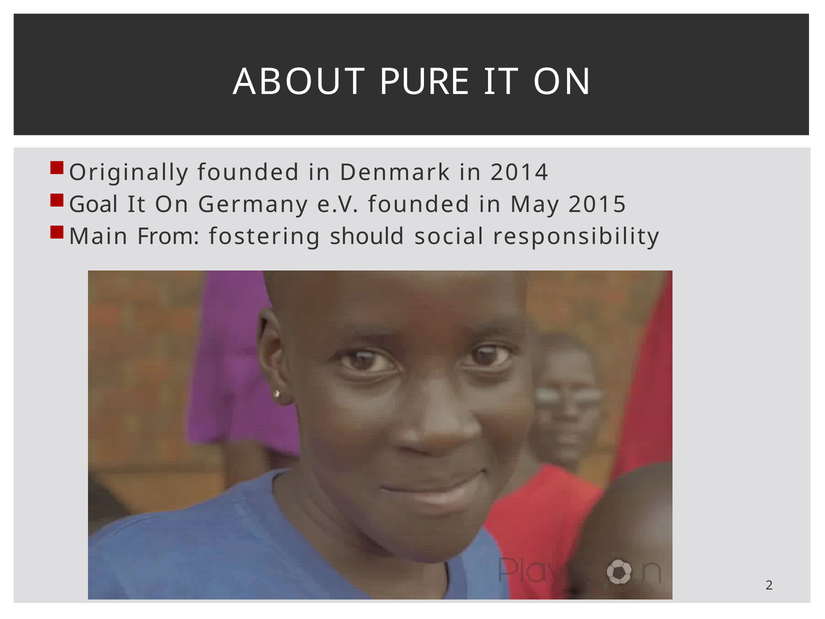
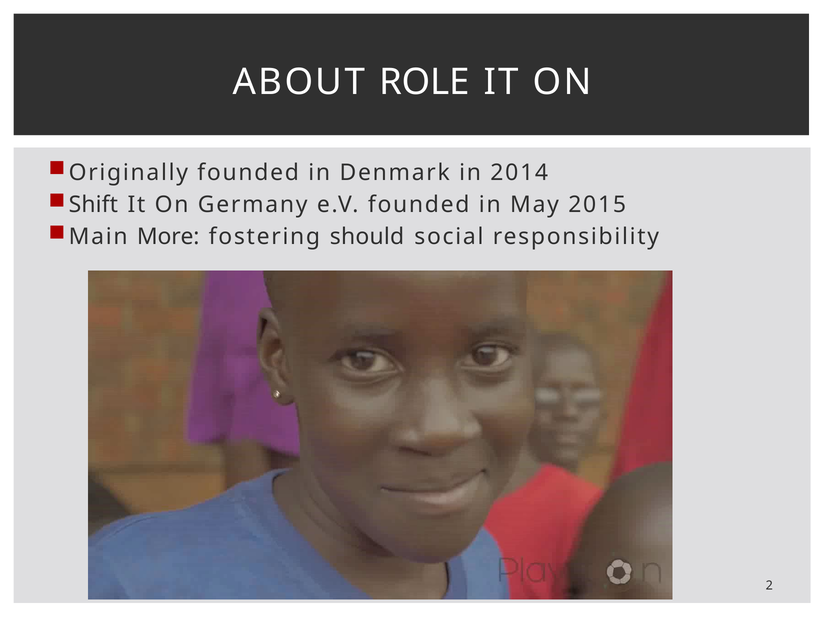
PURE: PURE -> ROLE
Goal: Goal -> Shift
From: From -> More
